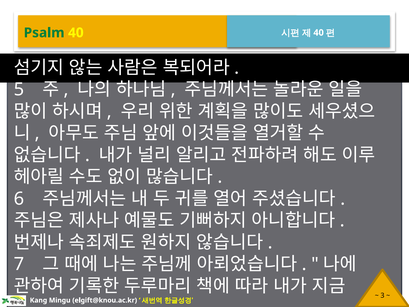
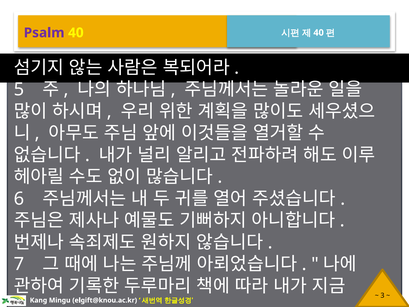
Psalm colour: green -> purple
